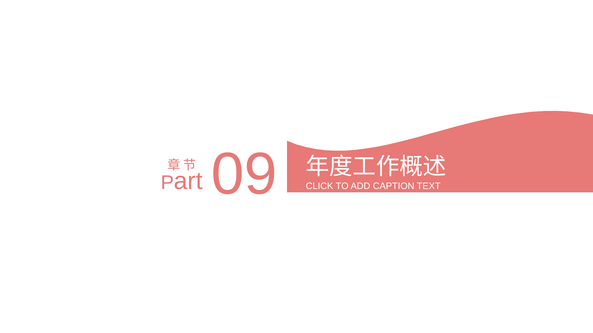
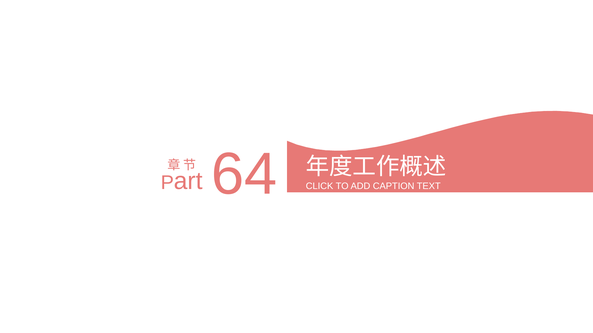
09: 09 -> 64
